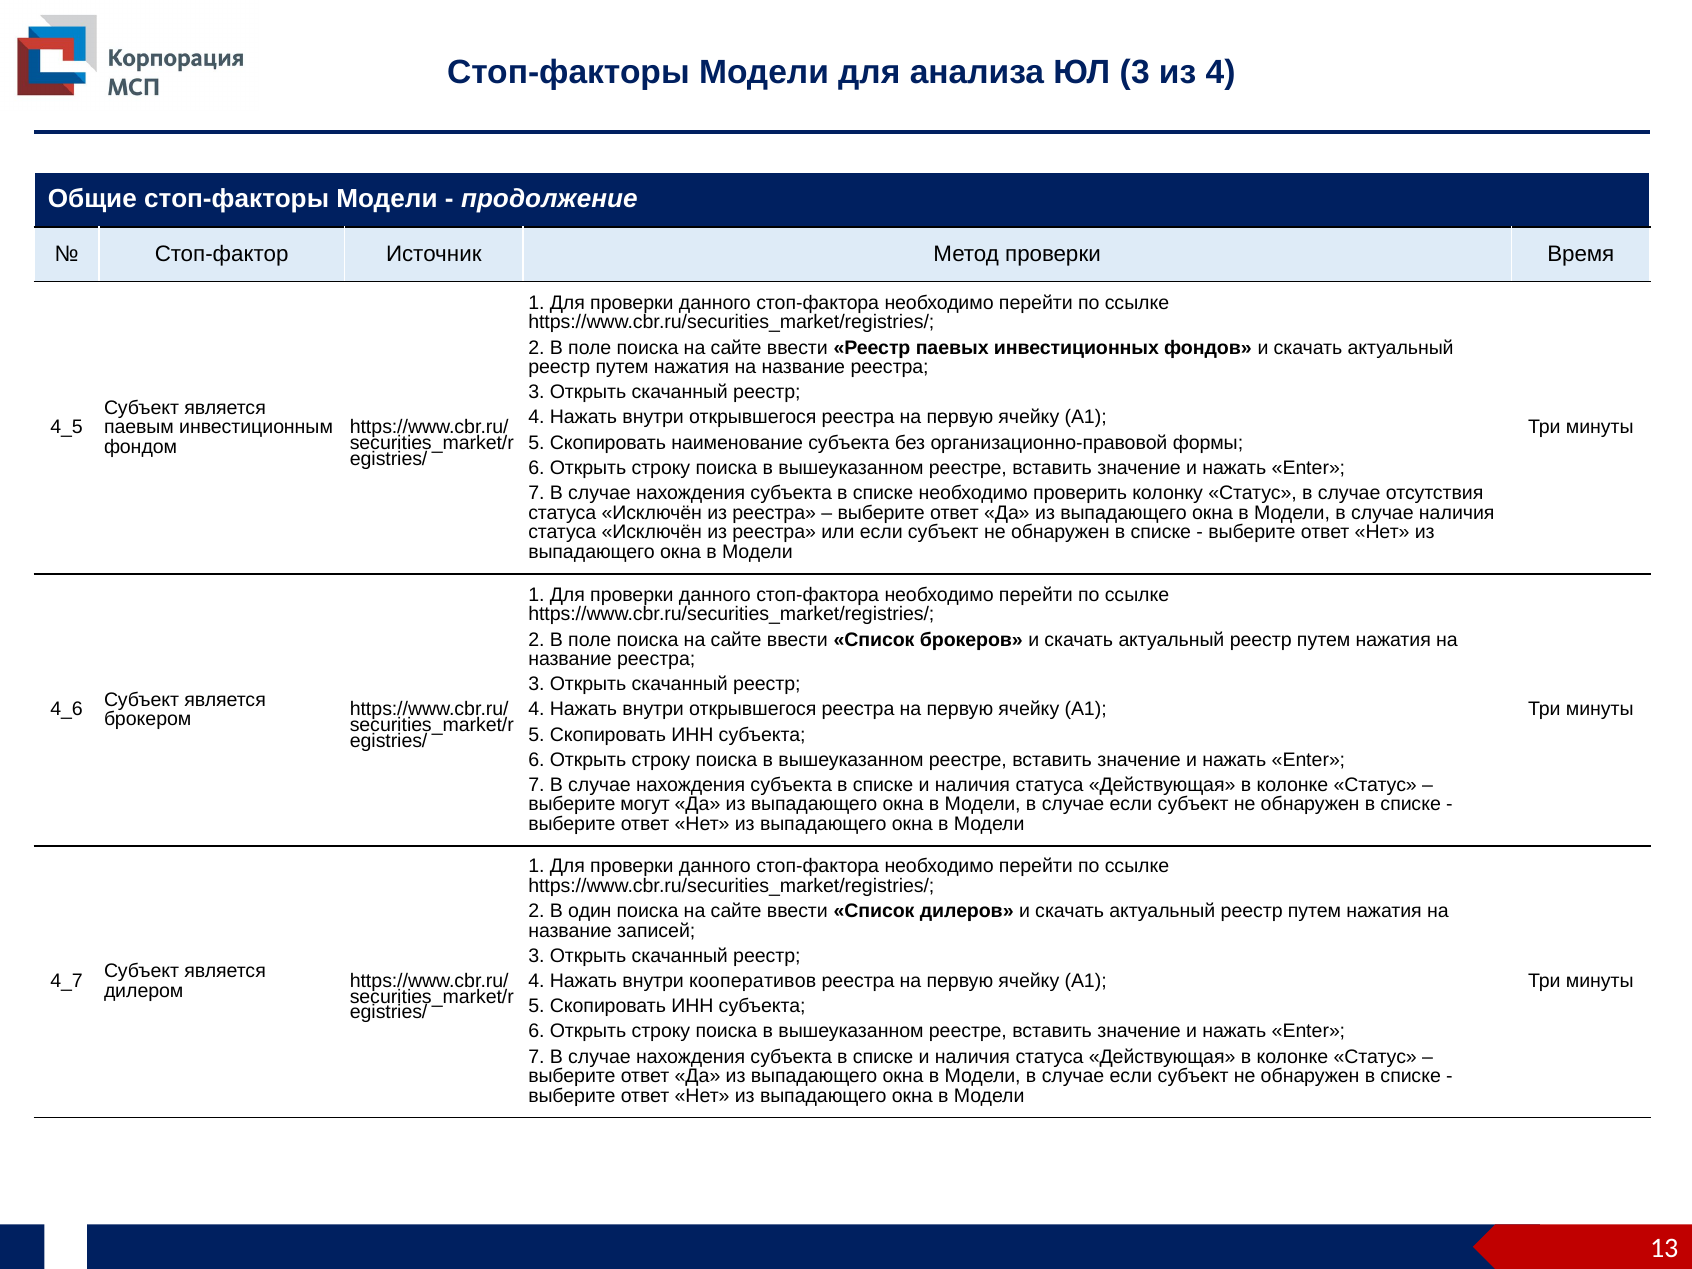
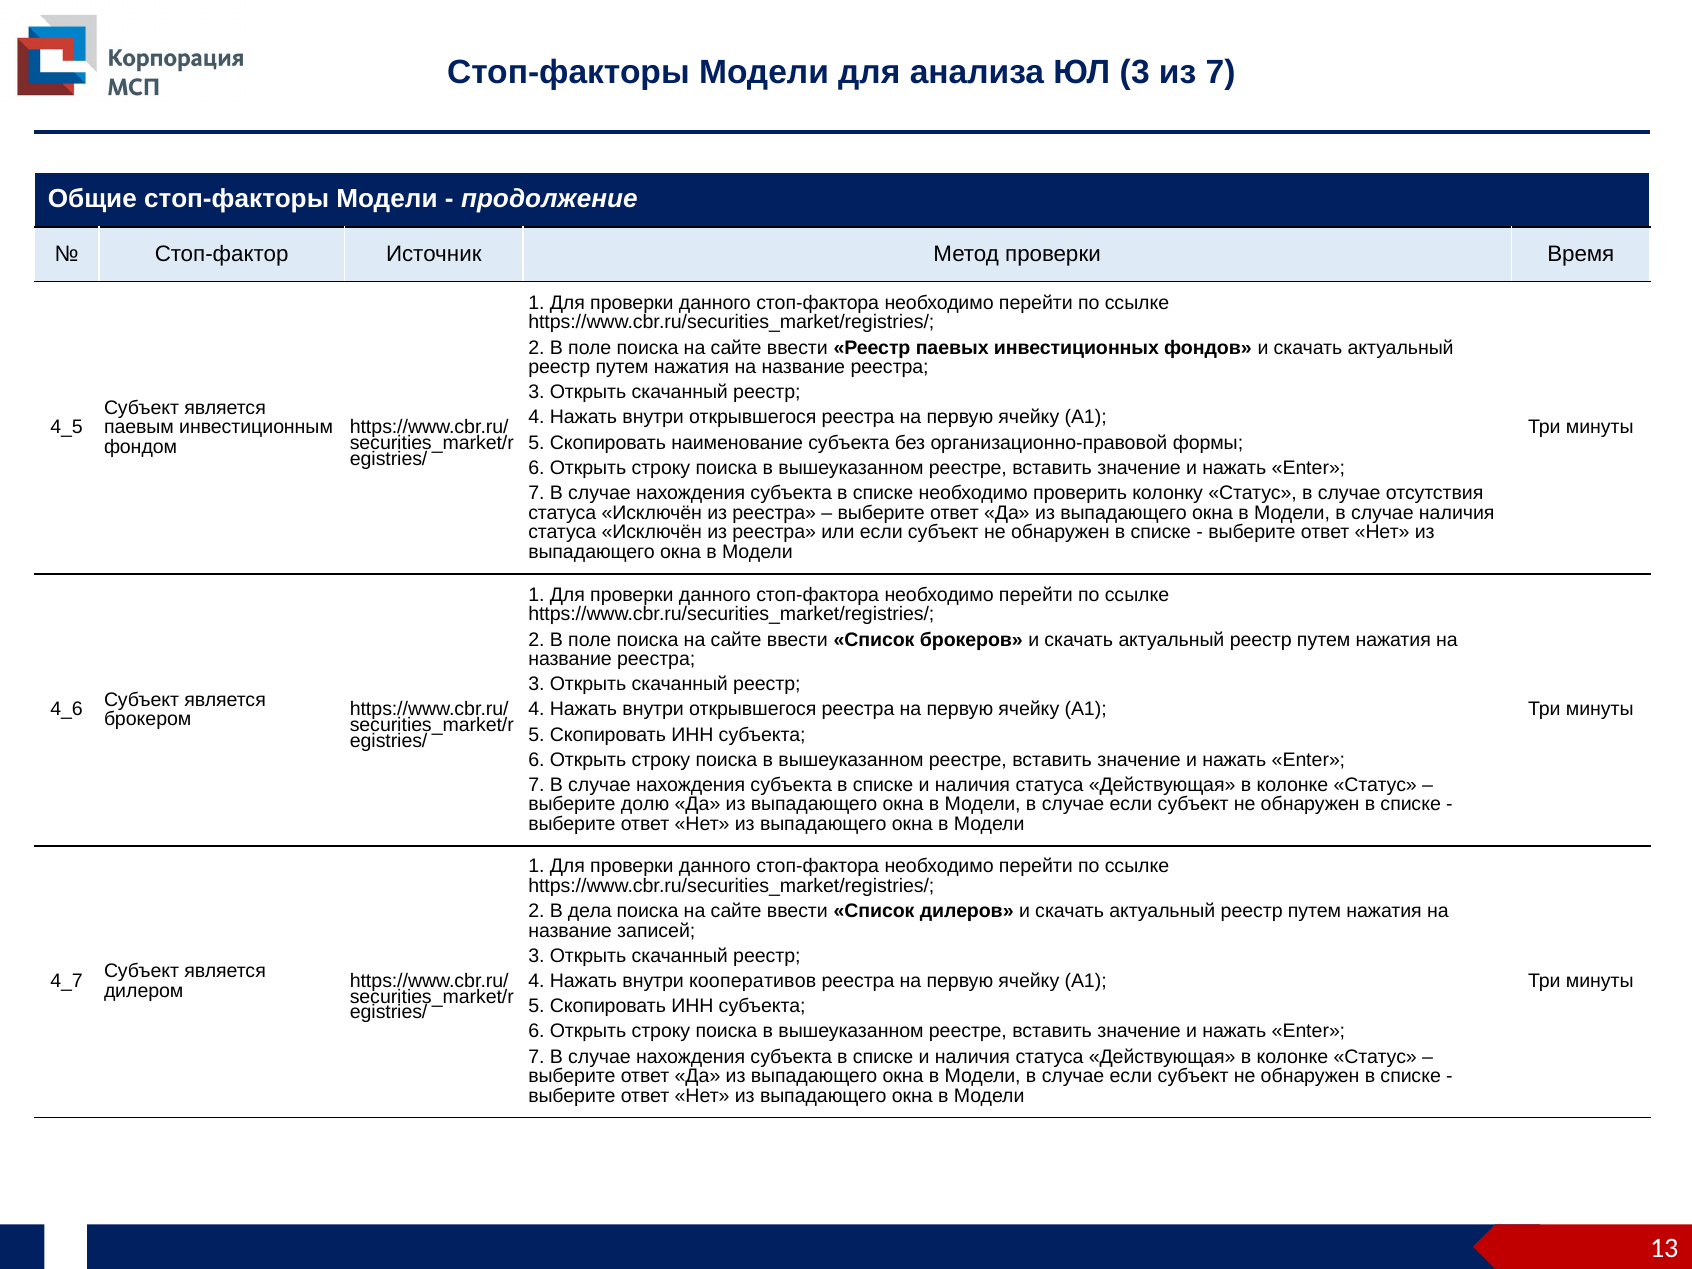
из 4: 4 -> 7
могут: могут -> долю
один: один -> дела
